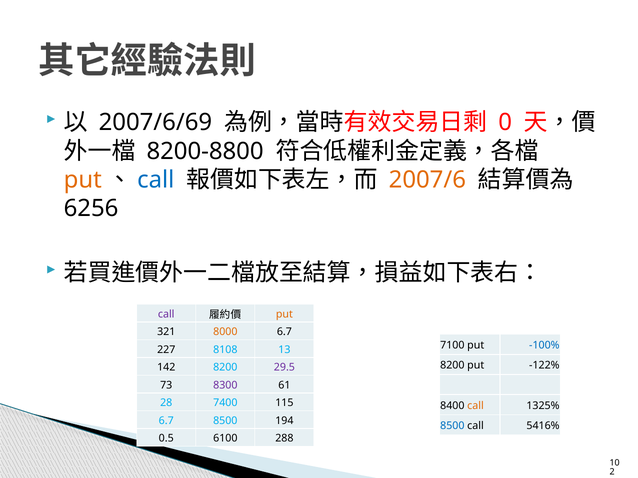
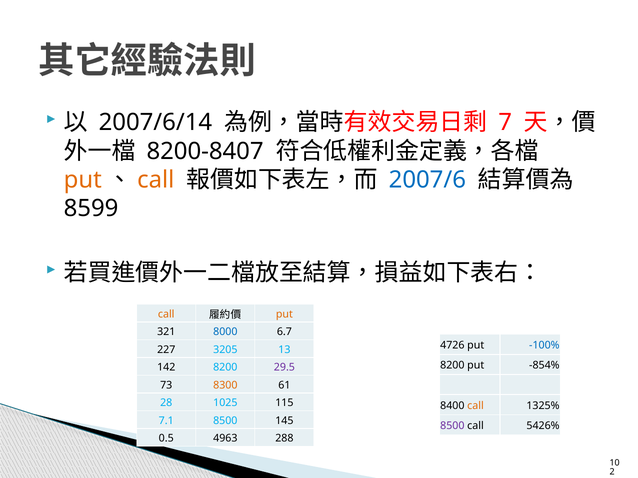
2007/6/69: 2007/6/69 -> 2007/6/14
0: 0 -> 7
8200-8800: 8200-8800 -> 8200-8407
call at (156, 180) colour: blue -> orange
2007/6 colour: orange -> blue
6256: 6256 -> 8599
call at (166, 314) colour: purple -> orange
8000 colour: orange -> blue
7100: 7100 -> 4726
8108: 8108 -> 3205
-122%: -122% -> -854%
8300 colour: purple -> orange
7400: 7400 -> 1025
6.7 at (166, 421): 6.7 -> 7.1
194: 194 -> 145
8500 at (452, 426) colour: blue -> purple
5416%: 5416% -> 5426%
6100: 6100 -> 4963
